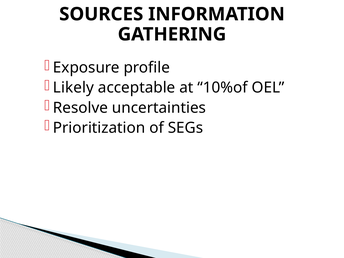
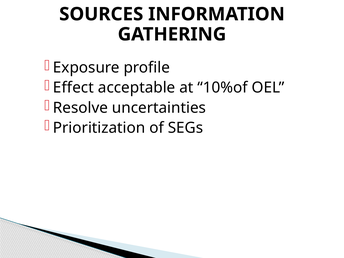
Likely: Likely -> Effect
